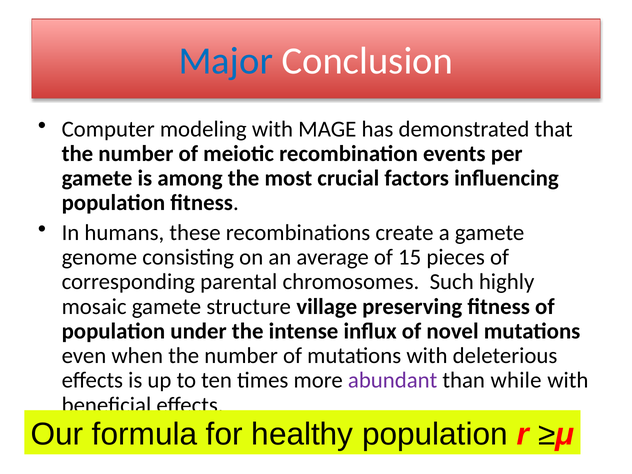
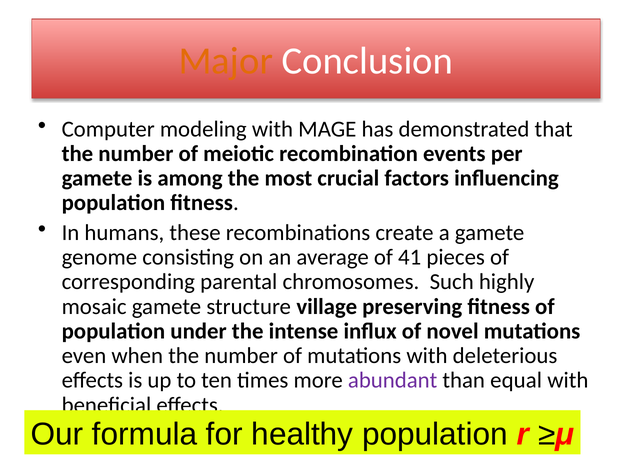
Major colour: blue -> orange
15: 15 -> 41
while: while -> equal
